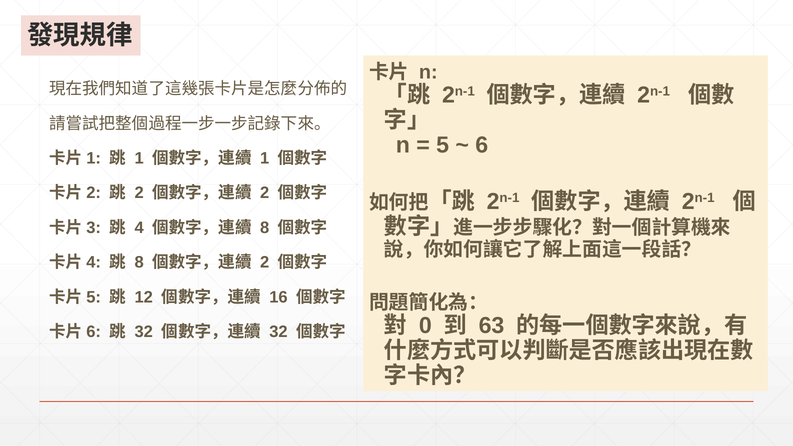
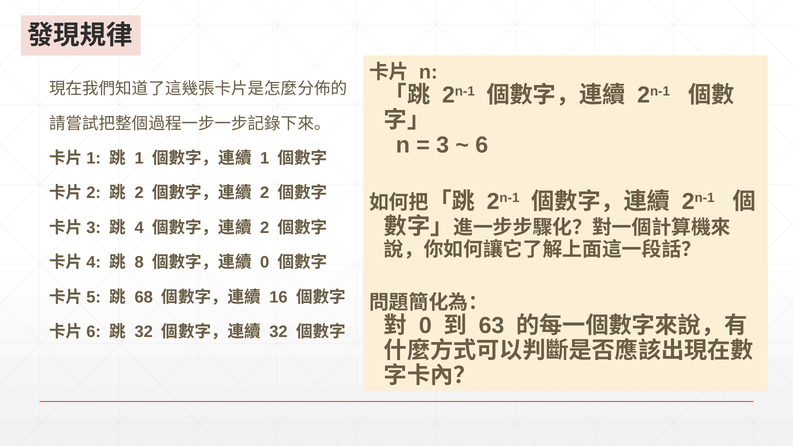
5: 5 -> 3
8 at (265, 228): 8 -> 2
2 at (265, 262): 2 -> 0
12: 12 -> 68
